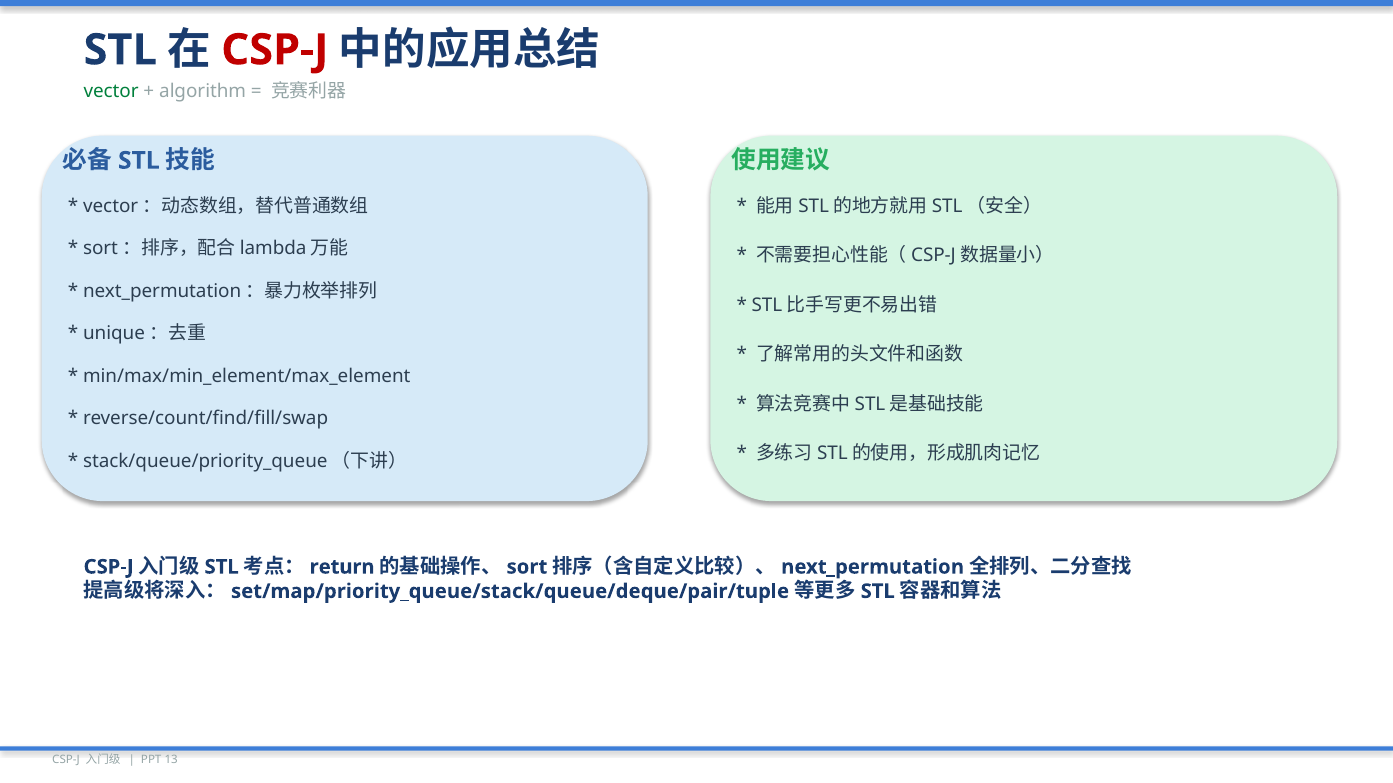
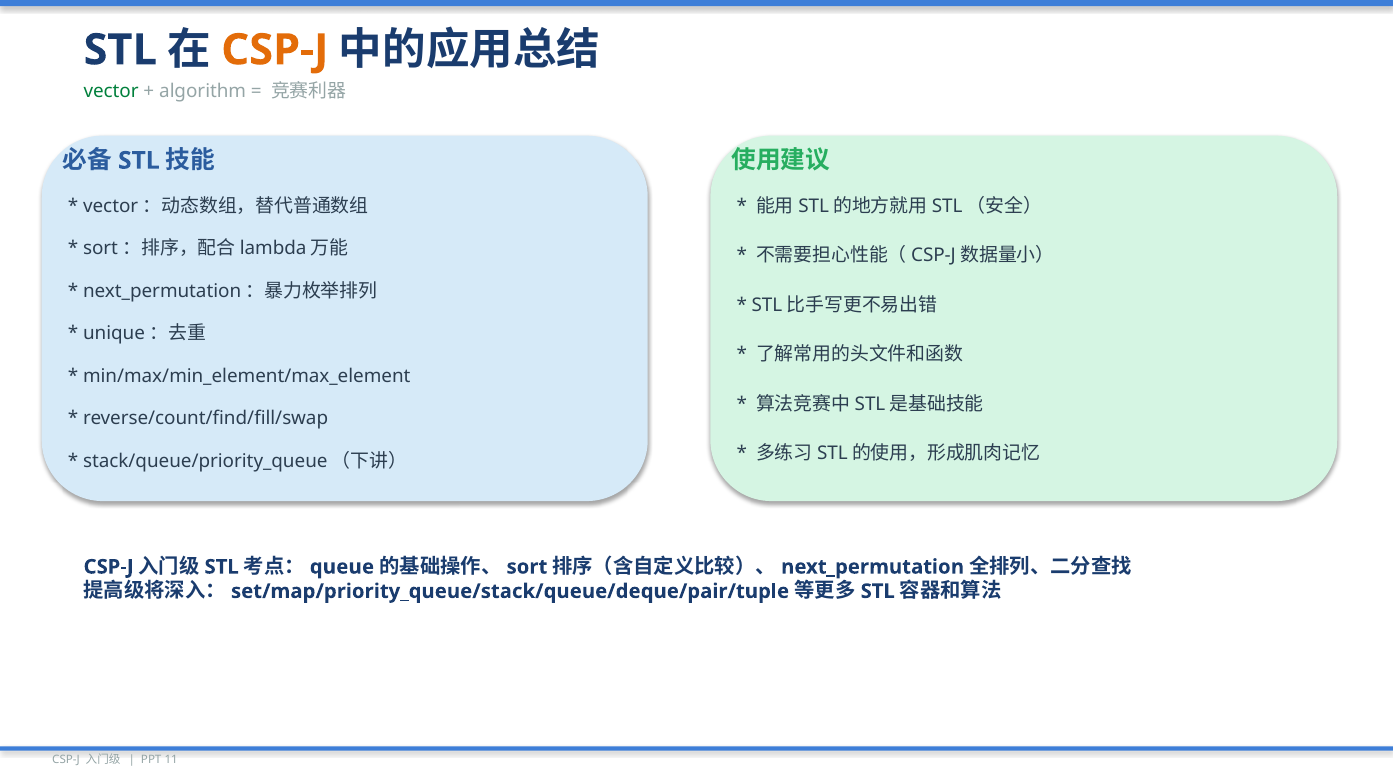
CSP-J at (275, 50) colour: red -> orange
return: return -> queue
13: 13 -> 11
